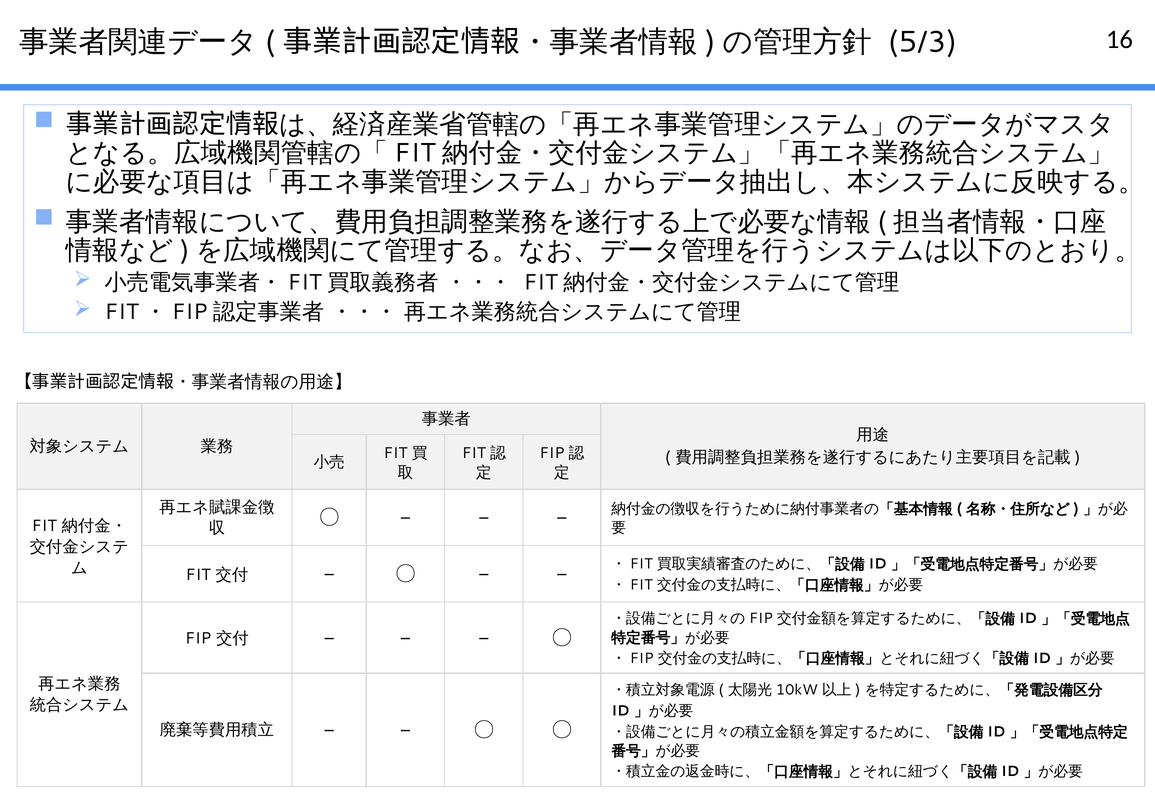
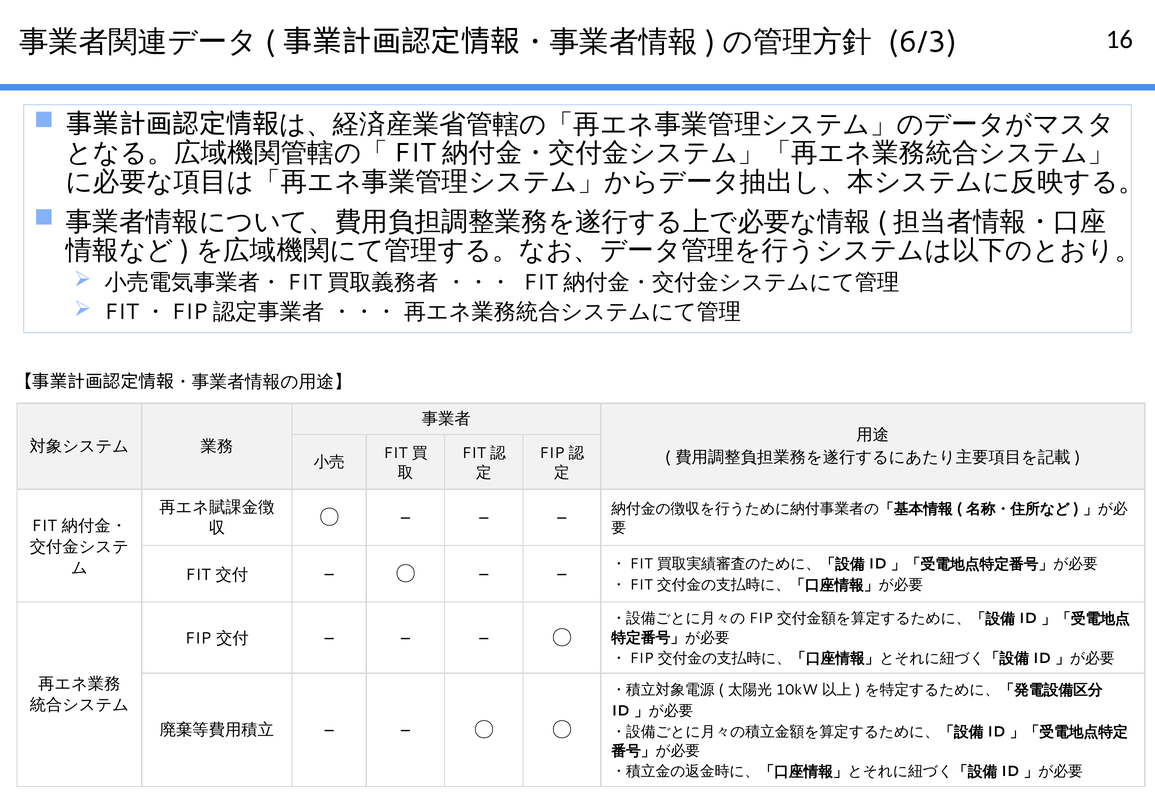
5/3: 5/3 -> 6/3
